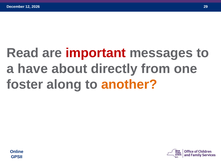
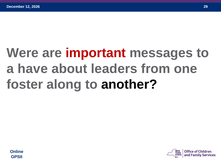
Read: Read -> Were
directly: directly -> leaders
another colour: orange -> black
